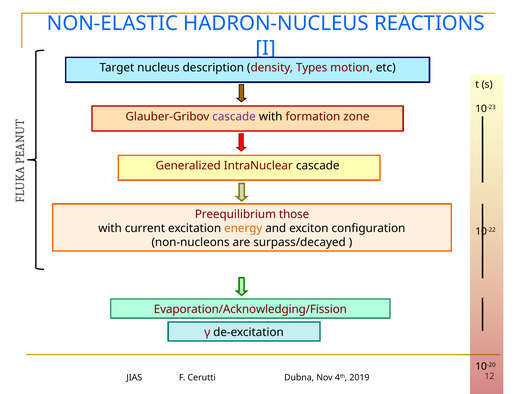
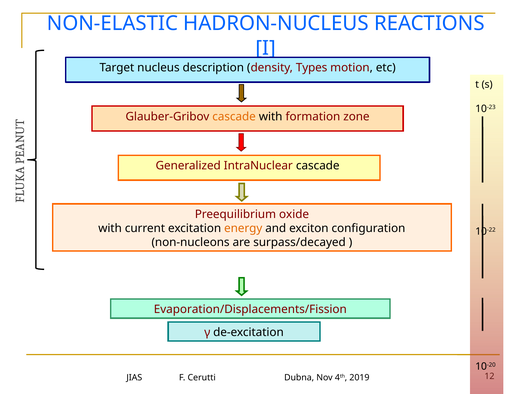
cascade at (234, 117) colour: purple -> orange
those: those -> oxide
Evaporation/Acknowledging/Fission: Evaporation/Acknowledging/Fission -> Evaporation/Displacements/Fission
